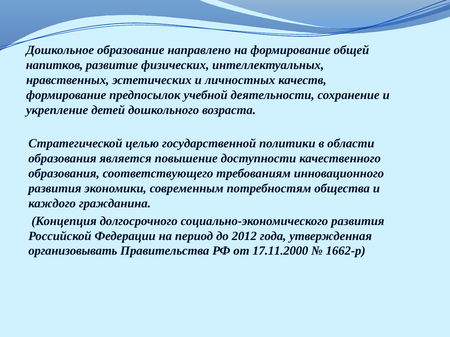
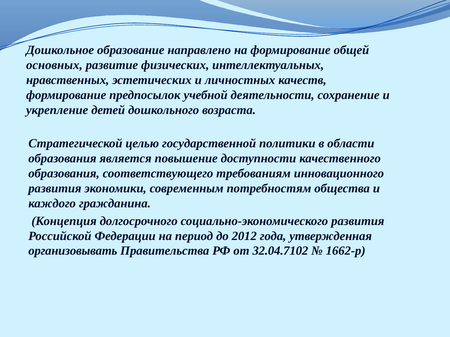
напитков: напитков -> основных
17.11.2000: 17.11.2000 -> 32.04.7102
